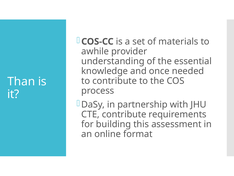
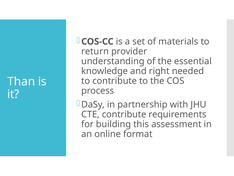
awhile: awhile -> return
once: once -> right
